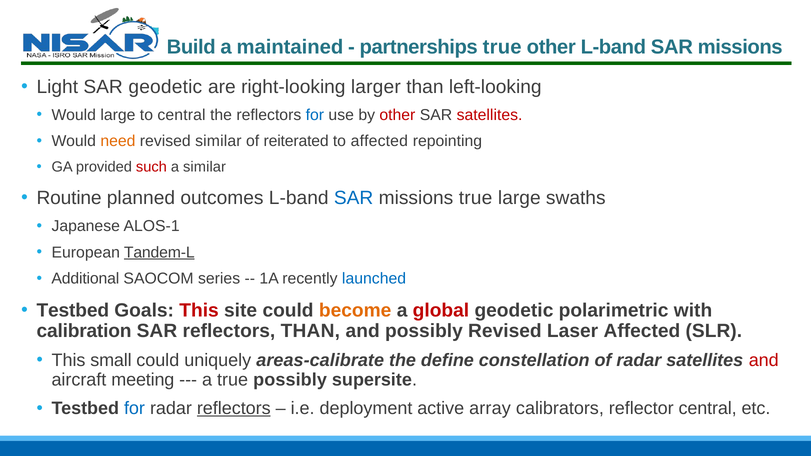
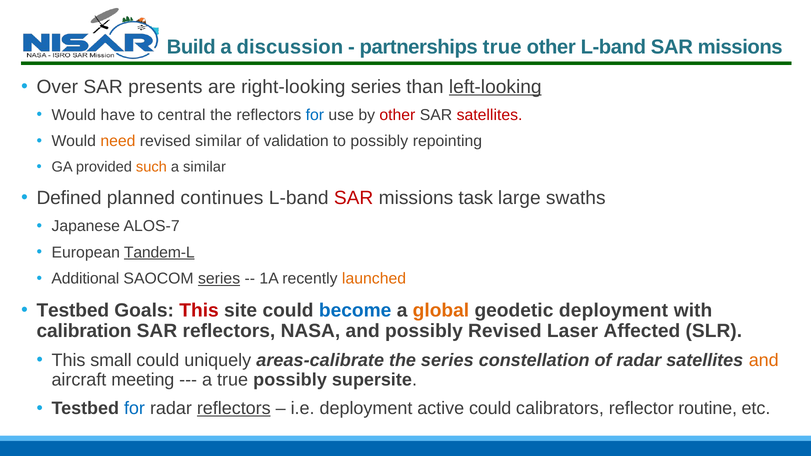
maintained: maintained -> discussion
Light: Light -> Over
SAR geodetic: geodetic -> presents
right-looking larger: larger -> series
left-looking underline: none -> present
Would large: large -> have
reiterated: reiterated -> validation
to affected: affected -> possibly
such colour: red -> orange
Routine: Routine -> Defined
outcomes: outcomes -> continues
SAR at (354, 198) colour: blue -> red
missions true: true -> task
ALOS-1: ALOS-1 -> ALOS-7
series at (219, 279) underline: none -> present
launched colour: blue -> orange
become colour: orange -> blue
global colour: red -> orange
geodetic polarimetric: polarimetric -> deployment
reflectors THAN: THAN -> NASA
the define: define -> series
and at (764, 360) colour: red -> orange
active array: array -> could
reflector central: central -> routine
